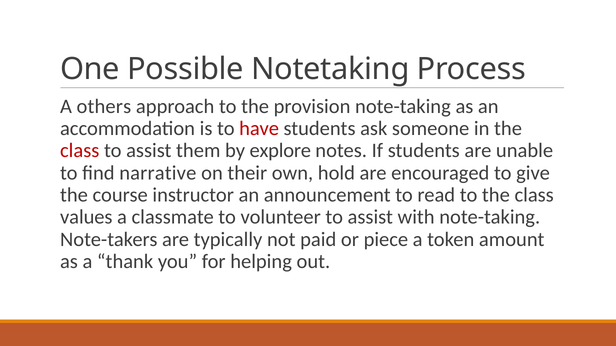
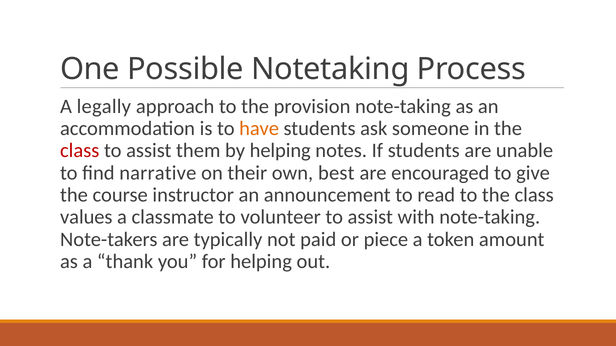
others: others -> legally
have colour: red -> orange
by explore: explore -> helping
hold: hold -> best
